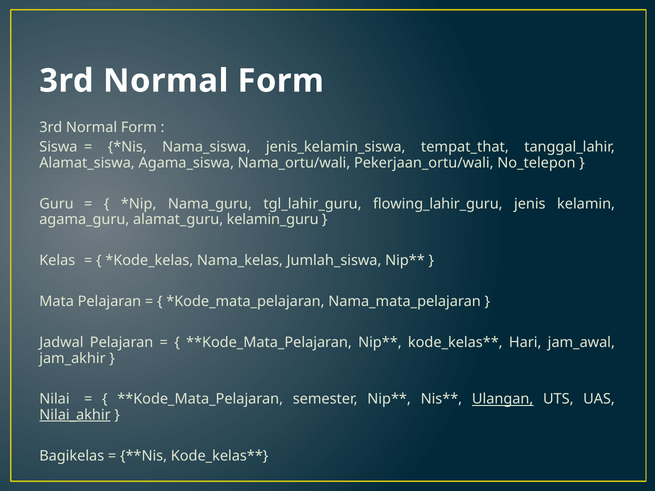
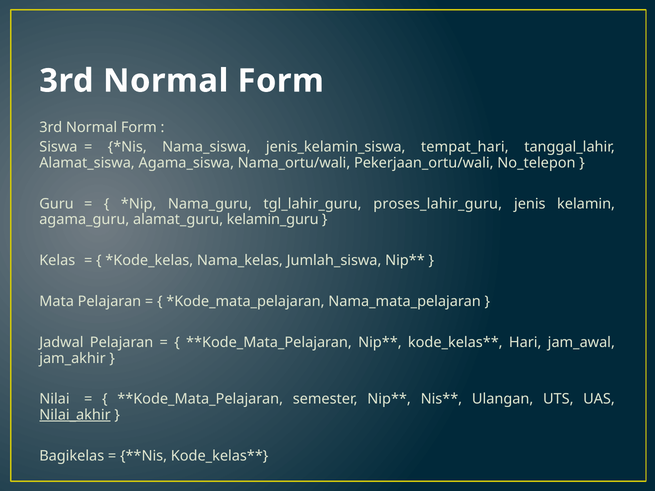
tempat_that: tempat_that -> tempat_hari
flowing_lahir_guru: flowing_lahir_guru -> proses_lahir_guru
Ulangan underline: present -> none
